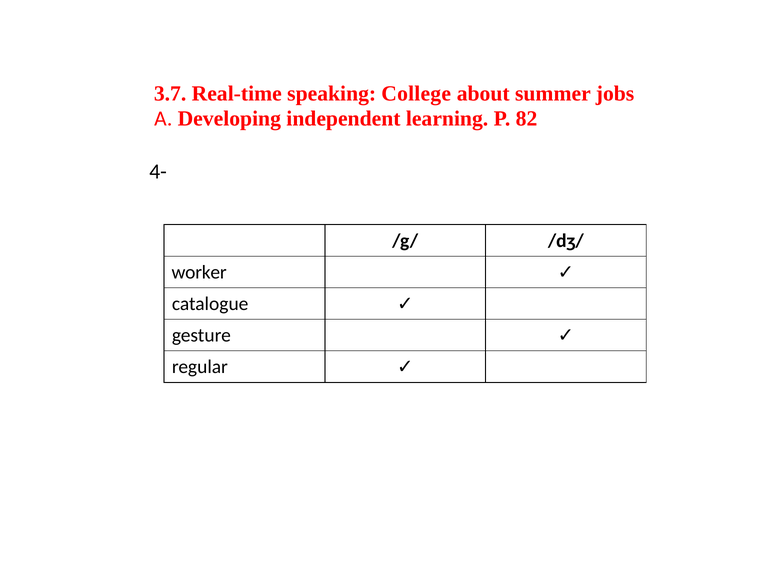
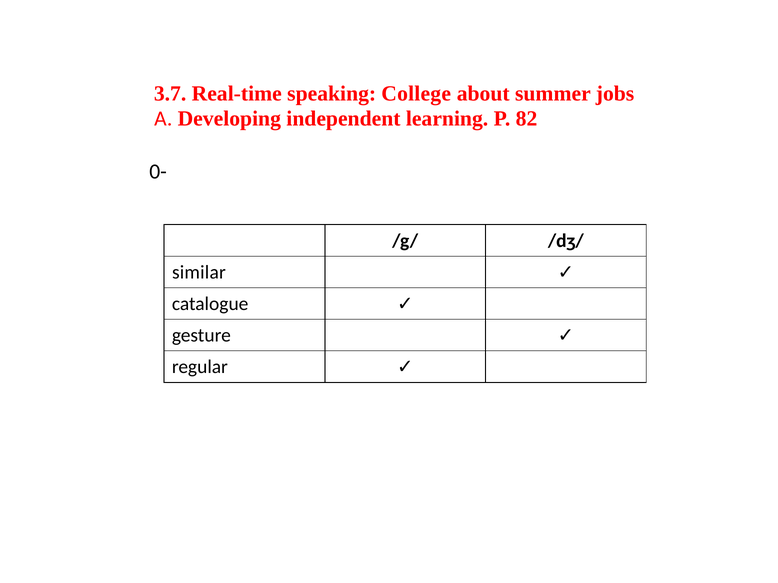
4-: 4- -> 0-
worker: worker -> similar
